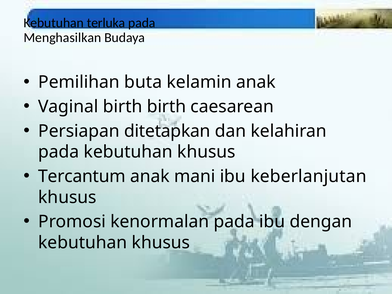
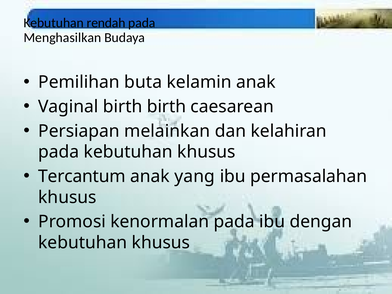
terluka: terluka -> rendah
ditetapkan: ditetapkan -> melainkan
mani: mani -> yang
keberlanjutan: keberlanjutan -> permasalahan
